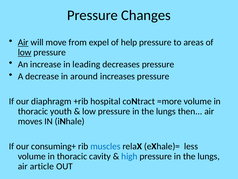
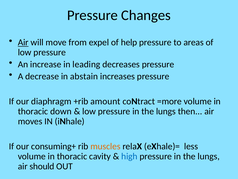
low at (25, 52) underline: present -> none
around: around -> abstain
hospital: hospital -> amount
youth: youth -> down
muscles colour: blue -> orange
article: article -> should
